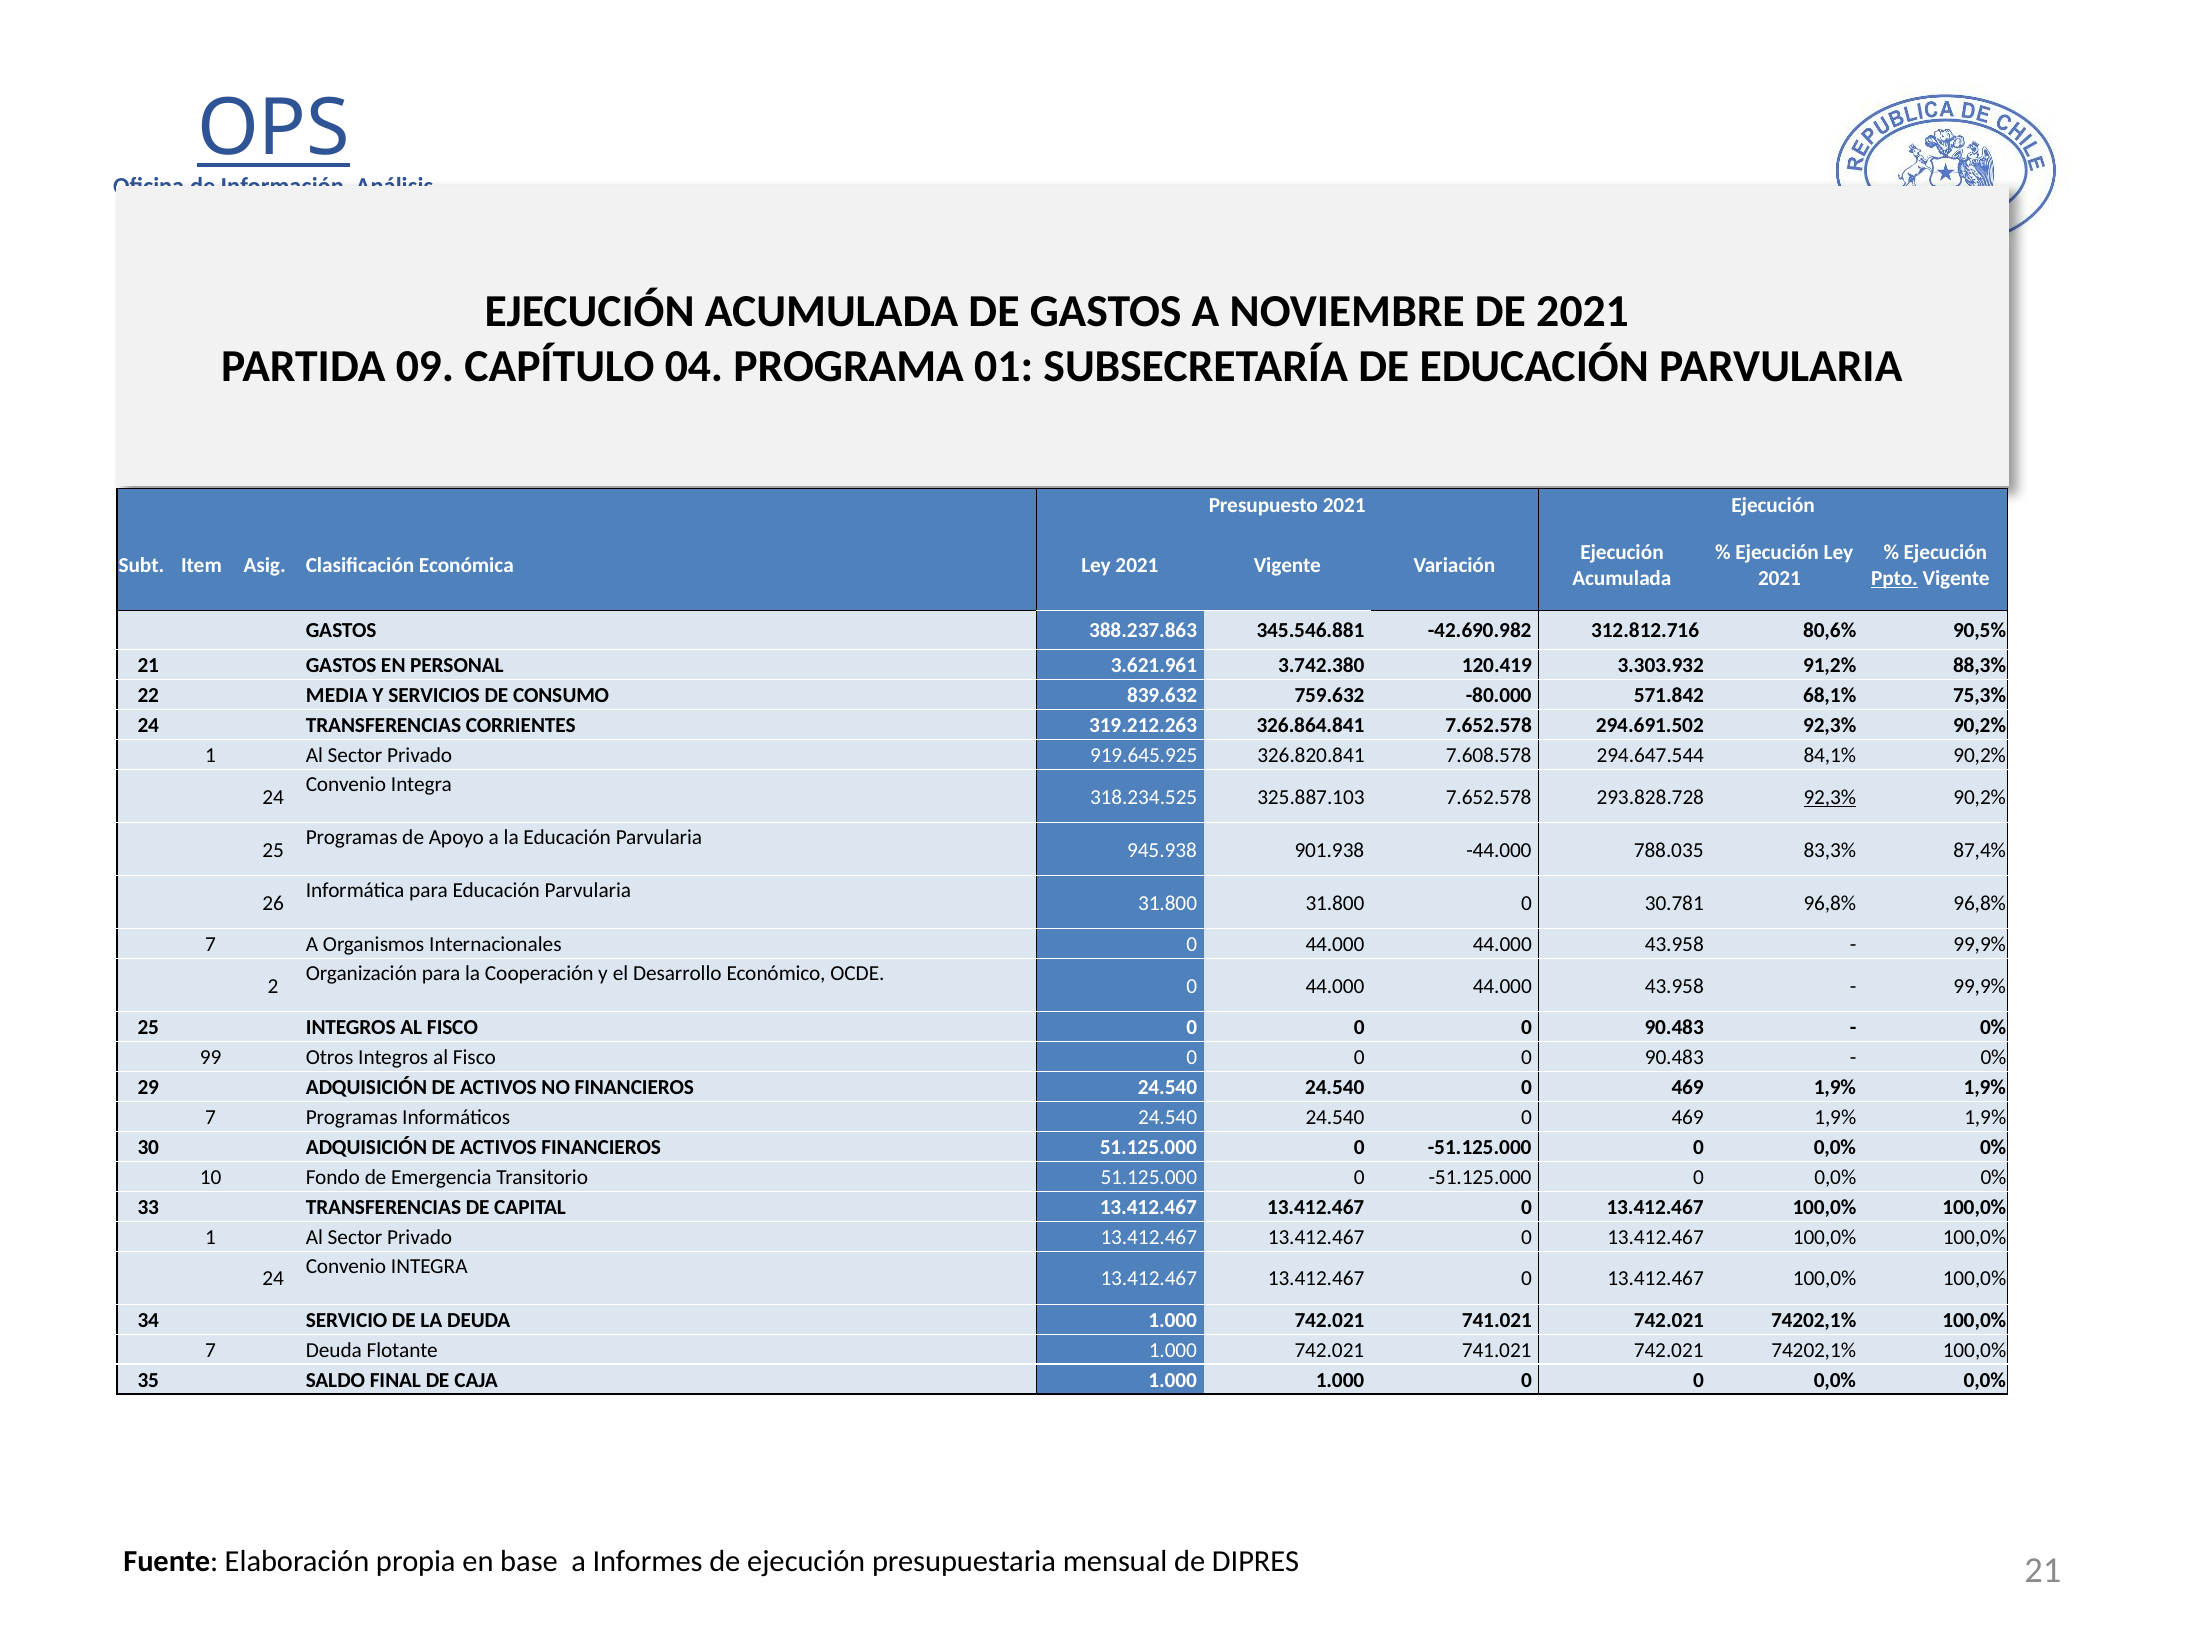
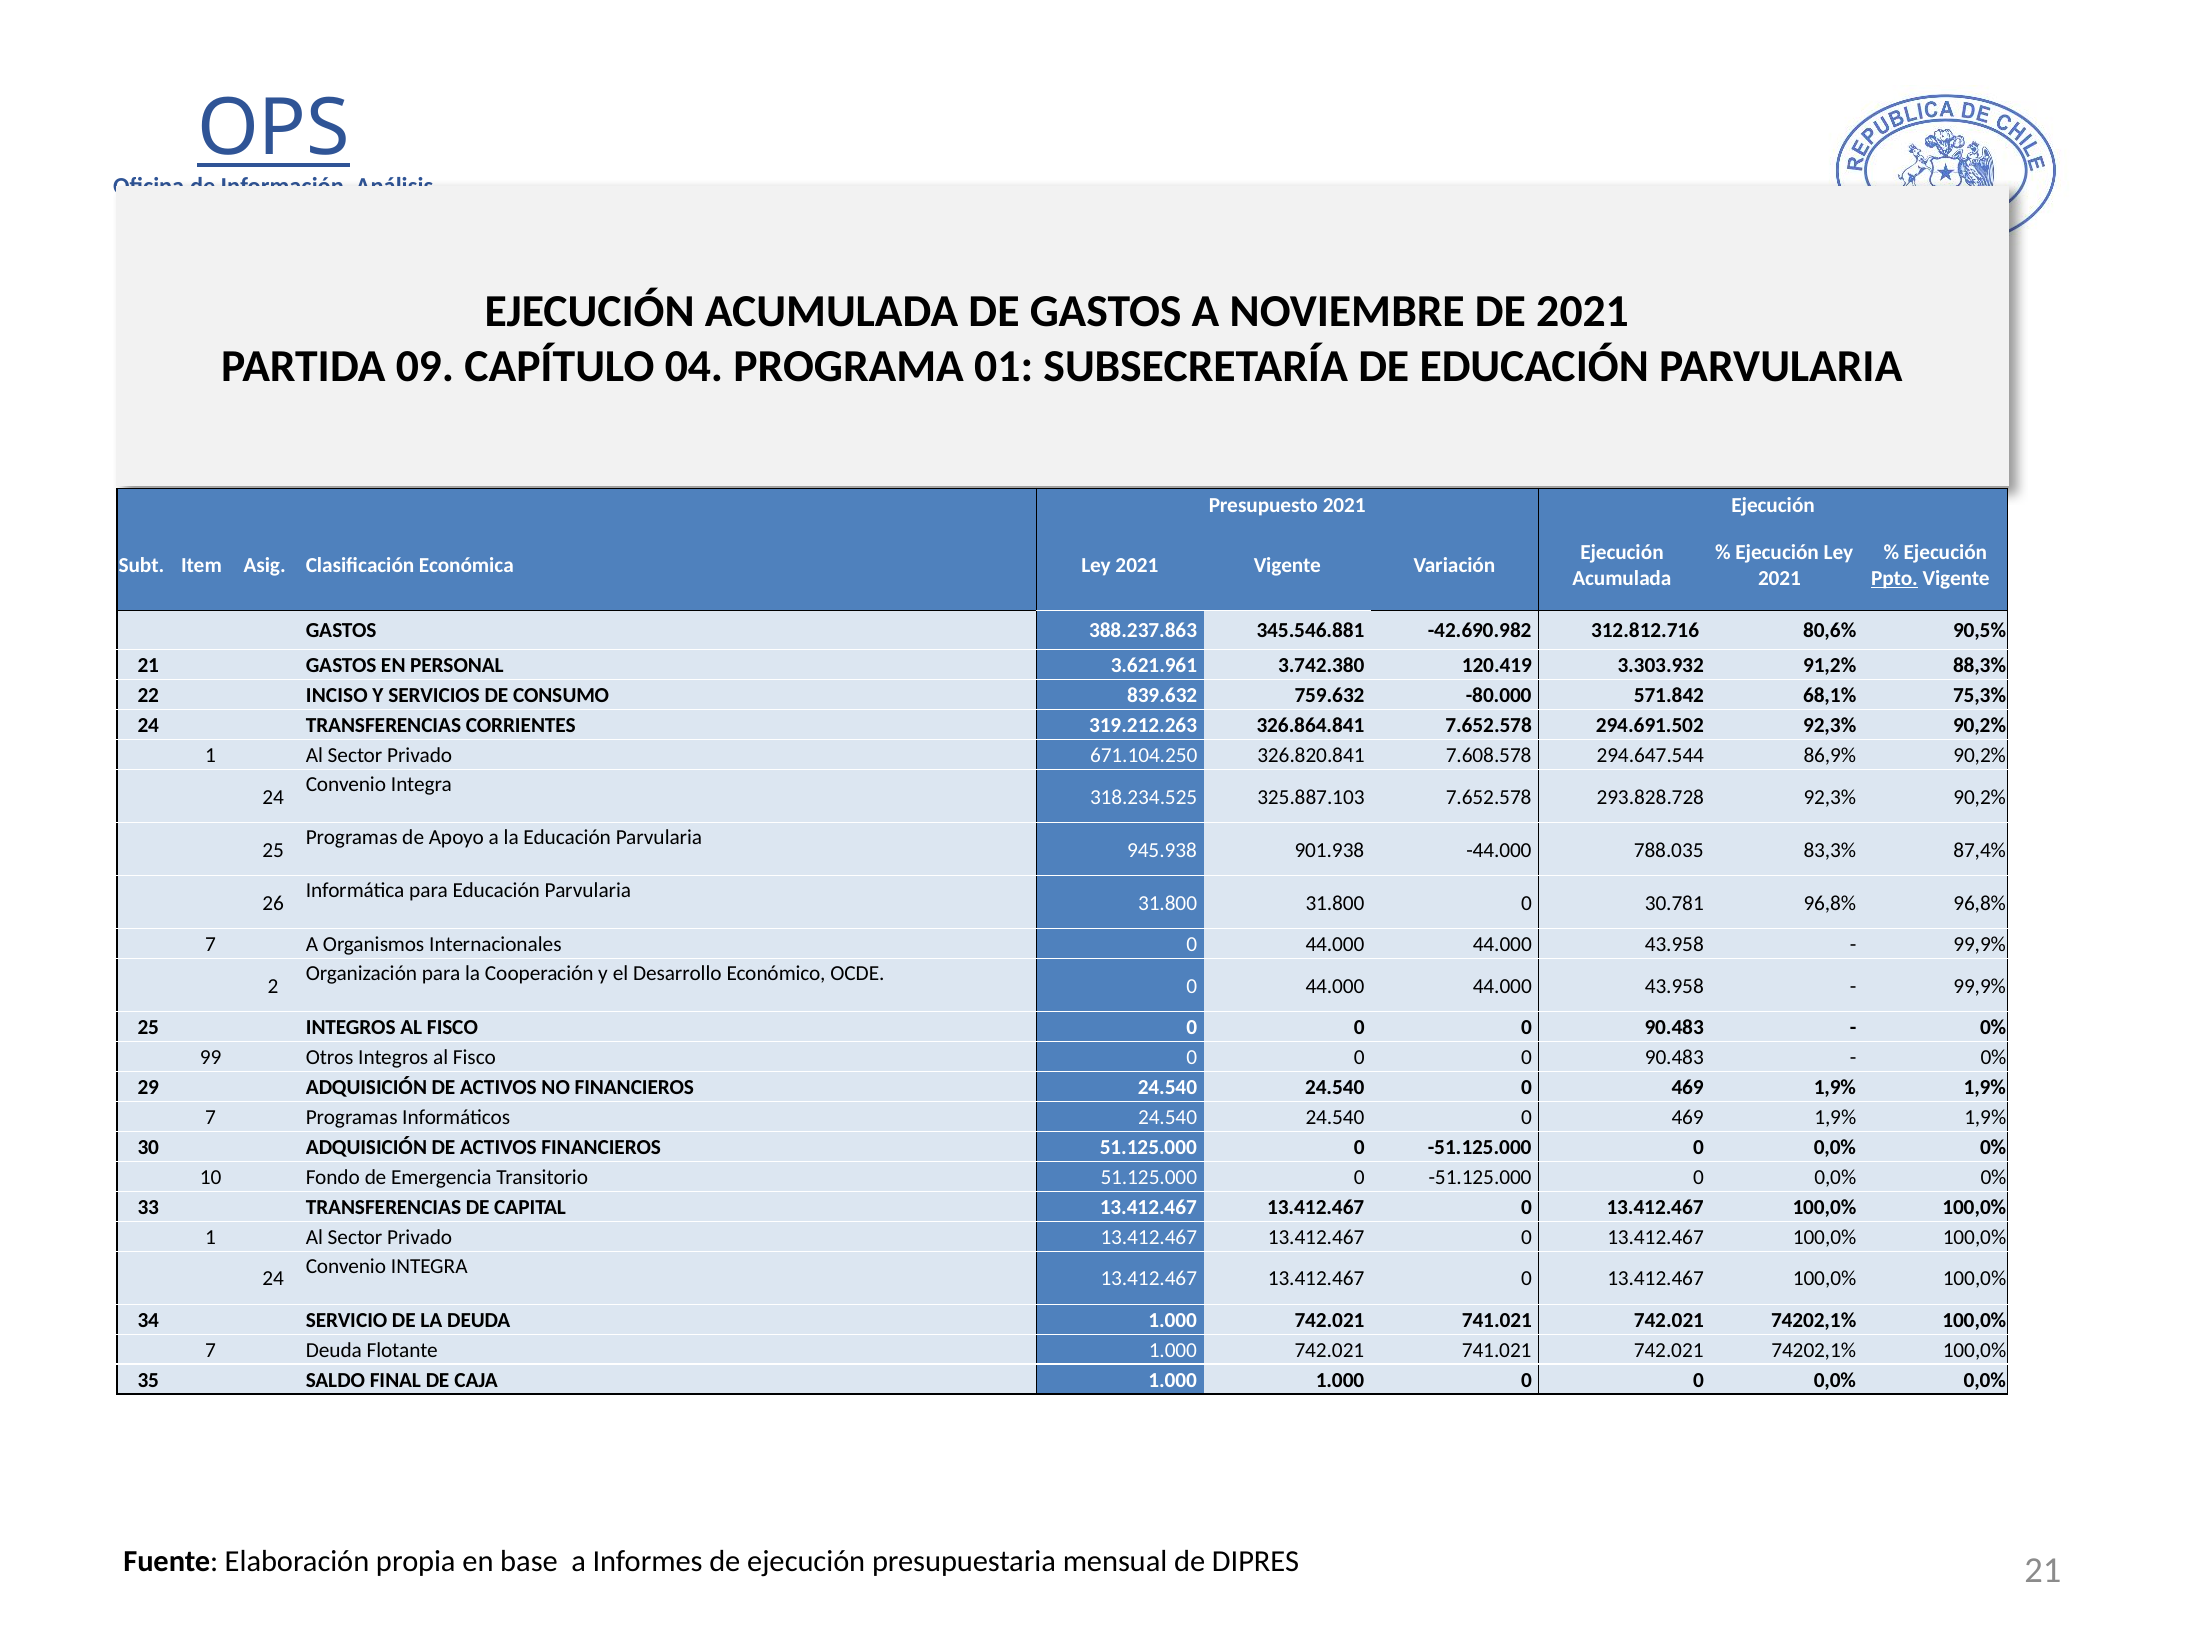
MEDIA: MEDIA -> INCISO
919.645.925: 919.645.925 -> 671.104.250
84,1%: 84,1% -> 86,9%
92,3% at (1830, 797) underline: present -> none
